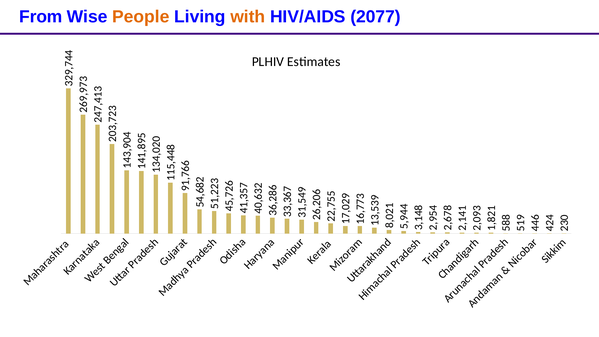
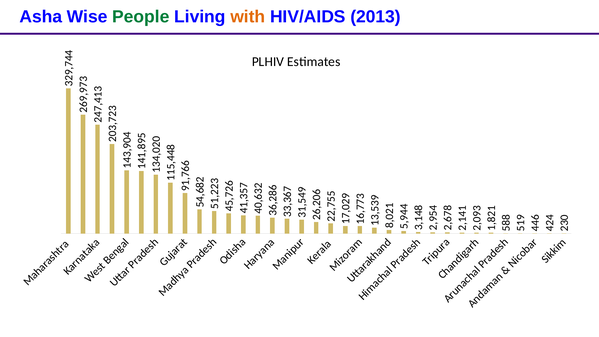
From: From -> Asha
People colour: orange -> green
2077: 2077 -> 2013
